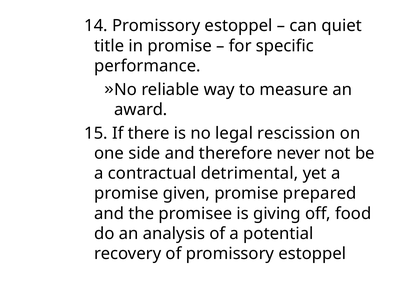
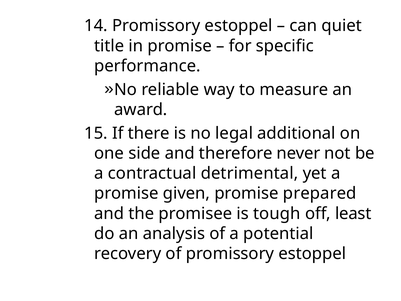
rescission: rescission -> additional
giving: giving -> tough
food: food -> least
